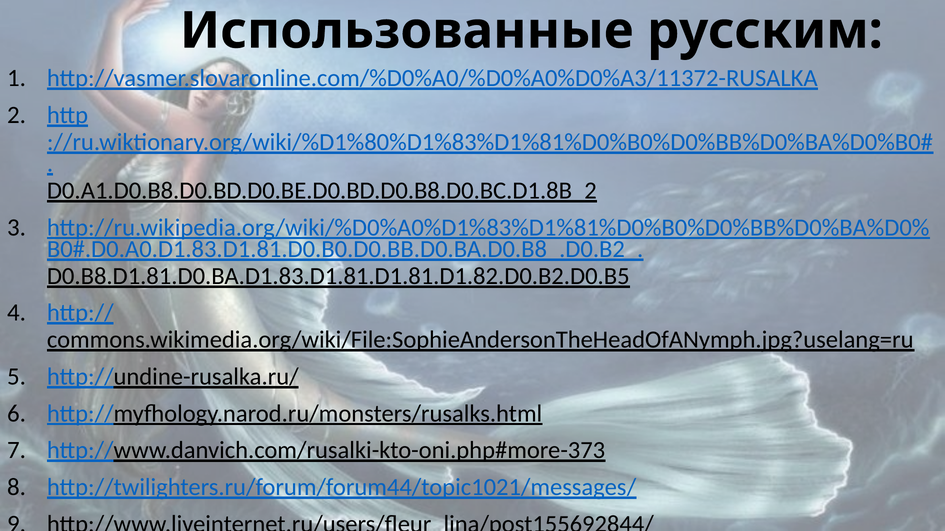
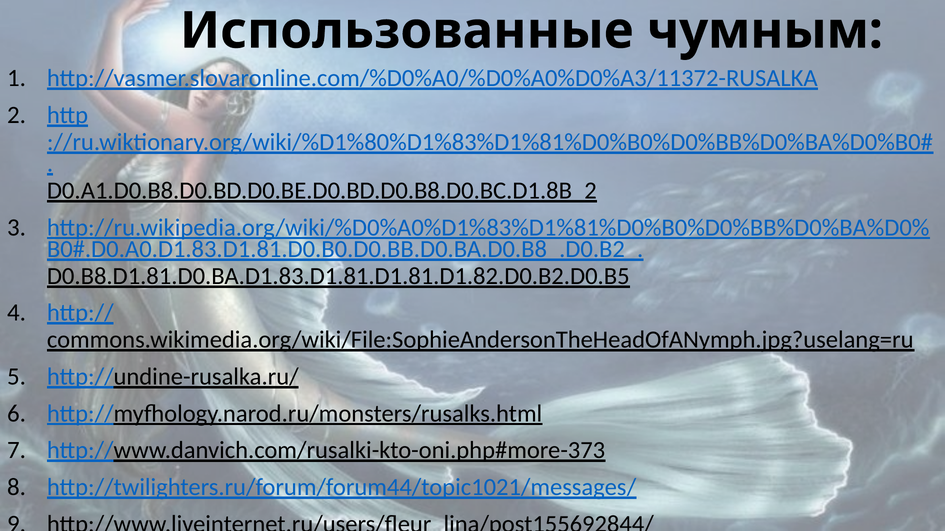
русским: русским -> чумным
